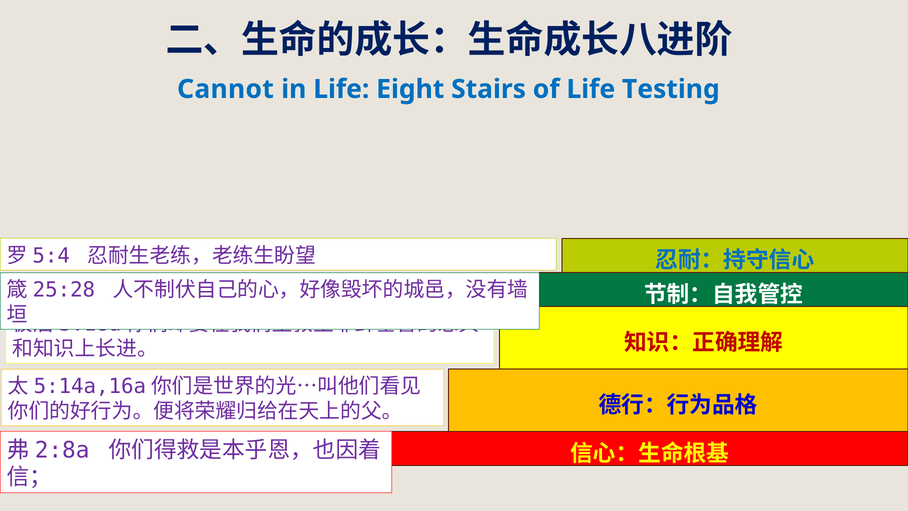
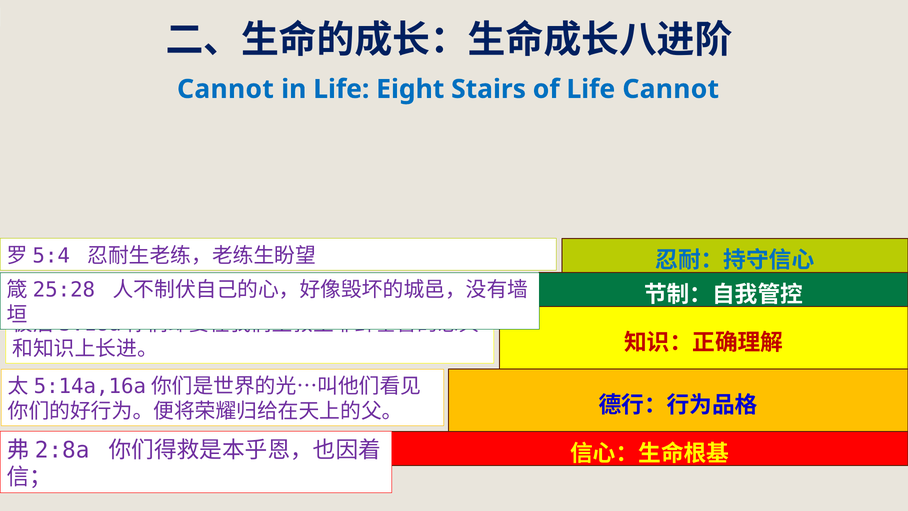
Life Testing: Testing -> Cannot
